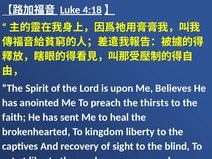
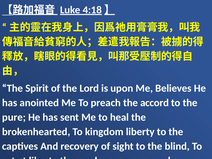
thirsts: thirsts -> accord
faith: faith -> pure
